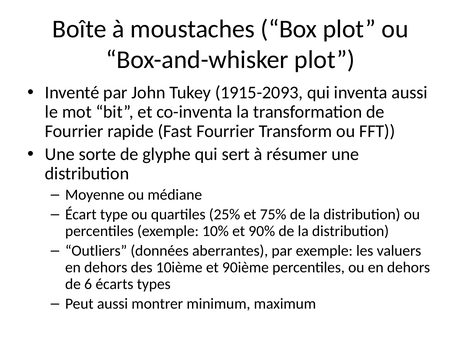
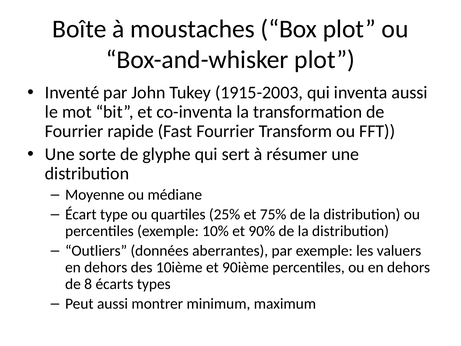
1915-2093: 1915-2093 -> 1915-2003
6: 6 -> 8
